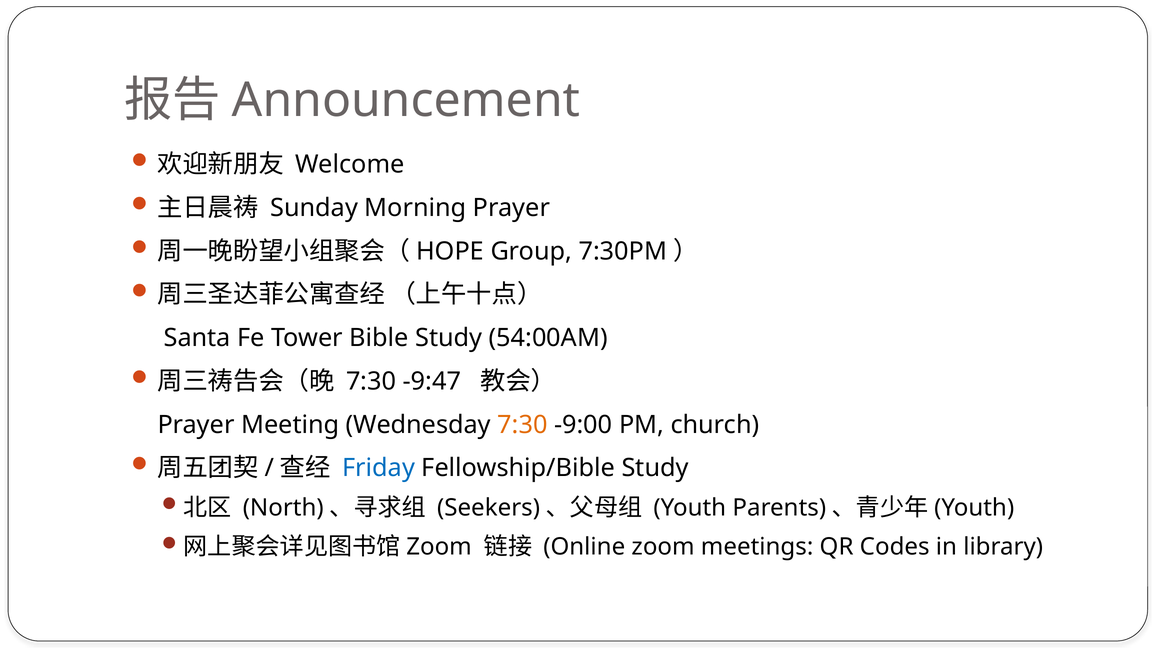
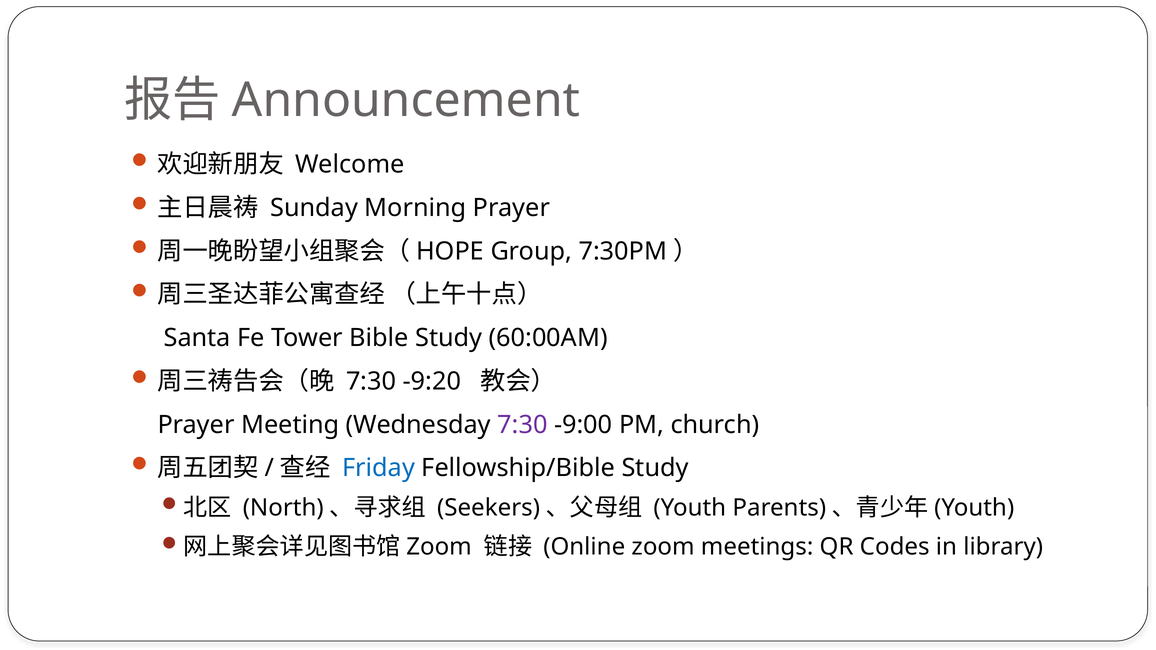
54:00AM: 54:00AM -> 60:00AM
-9:47: -9:47 -> -9:20
7:30 at (522, 425) colour: orange -> purple
